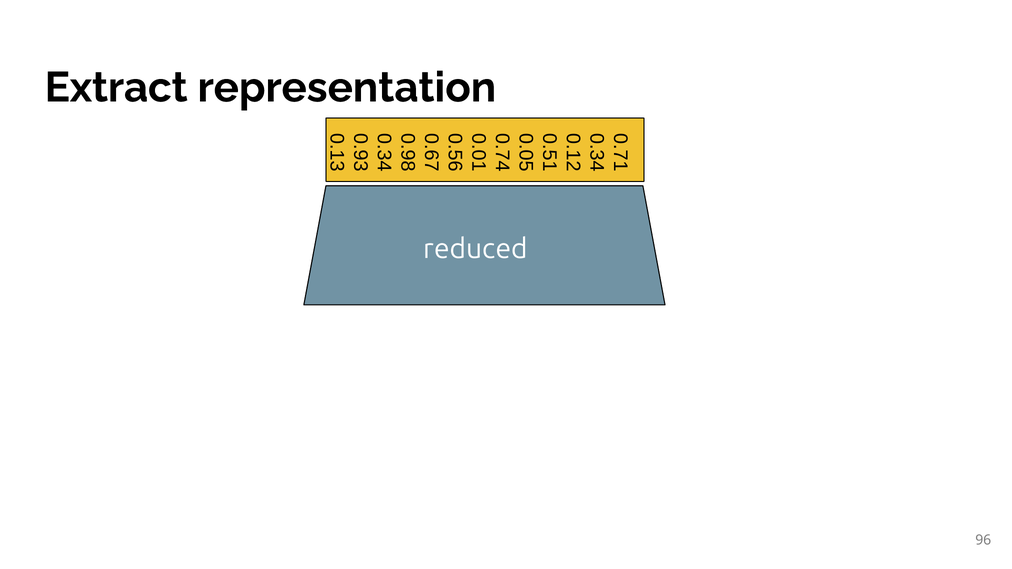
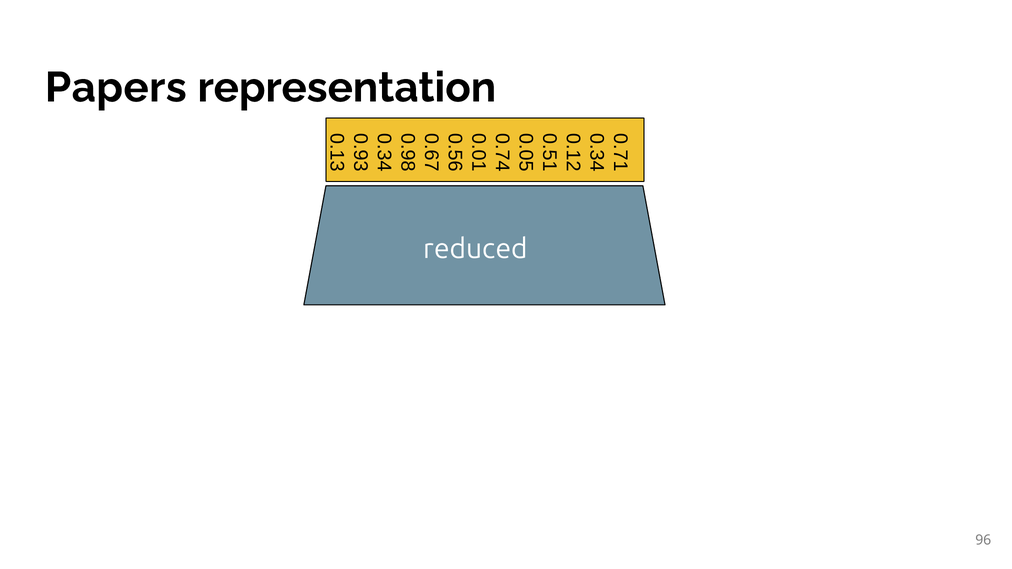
Extract: Extract -> Papers
